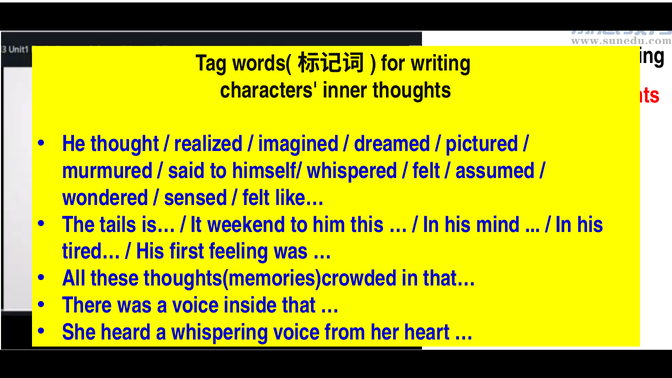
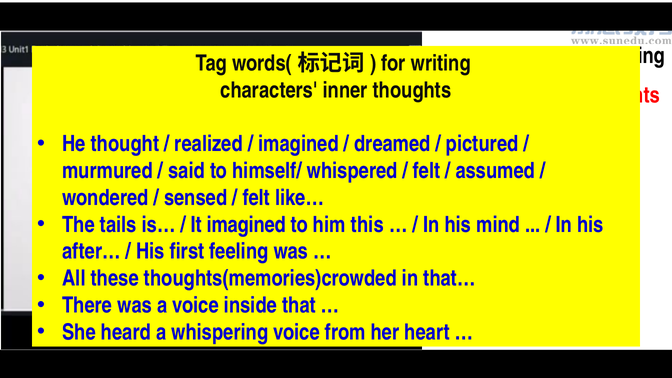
It weekend: weekend -> imagined
tired…: tired… -> after…
